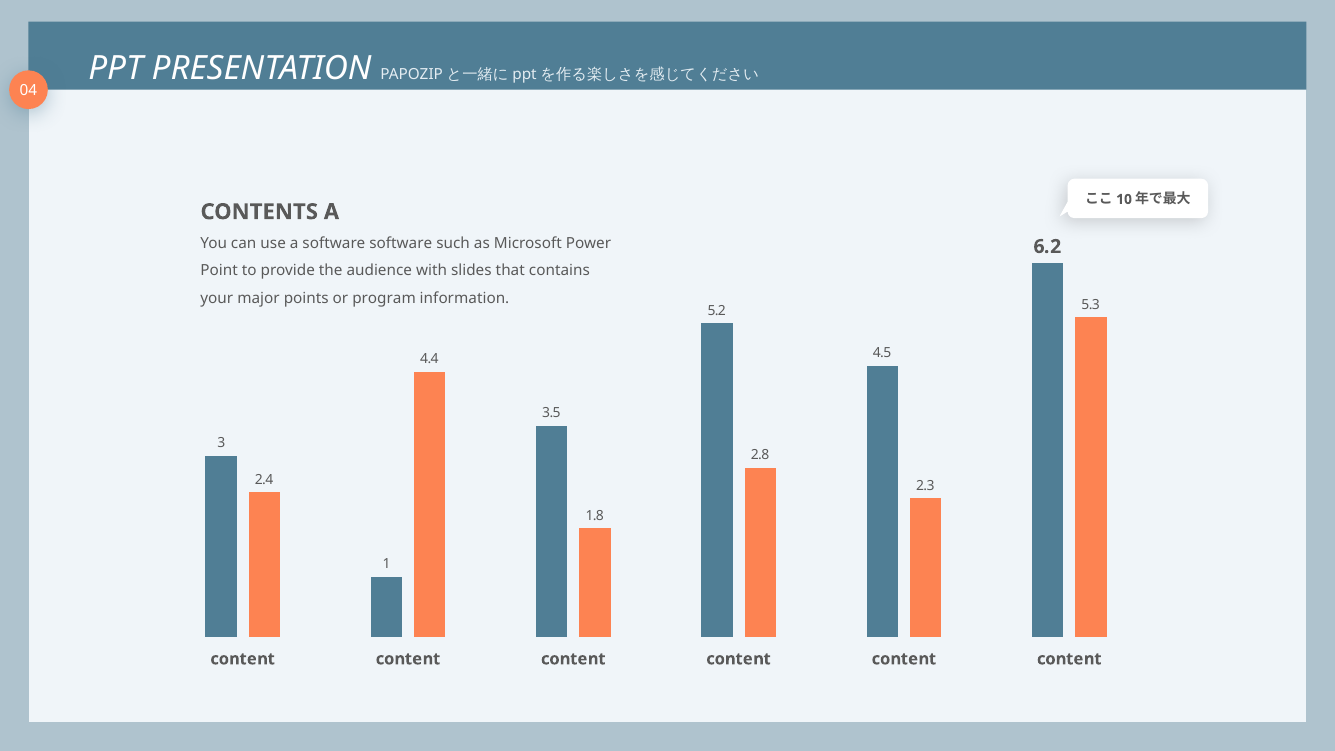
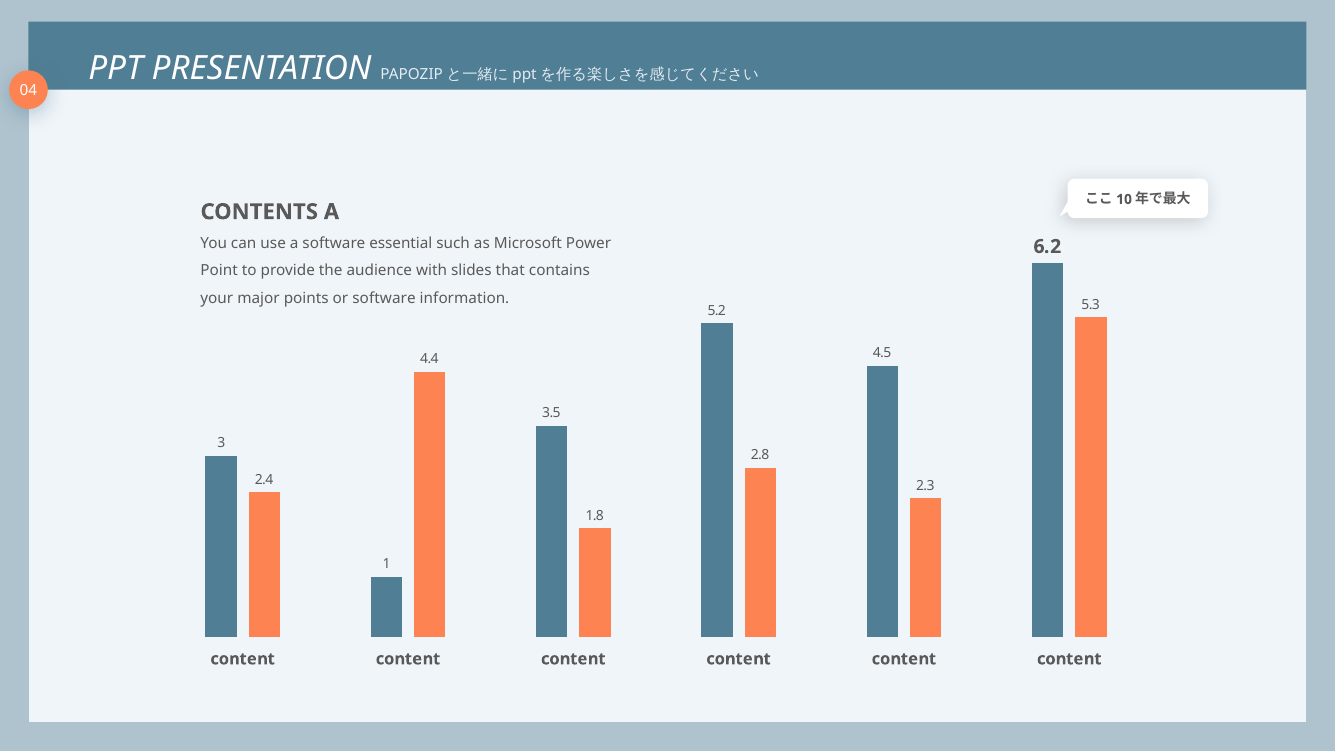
software software: software -> essential
or program: program -> software
